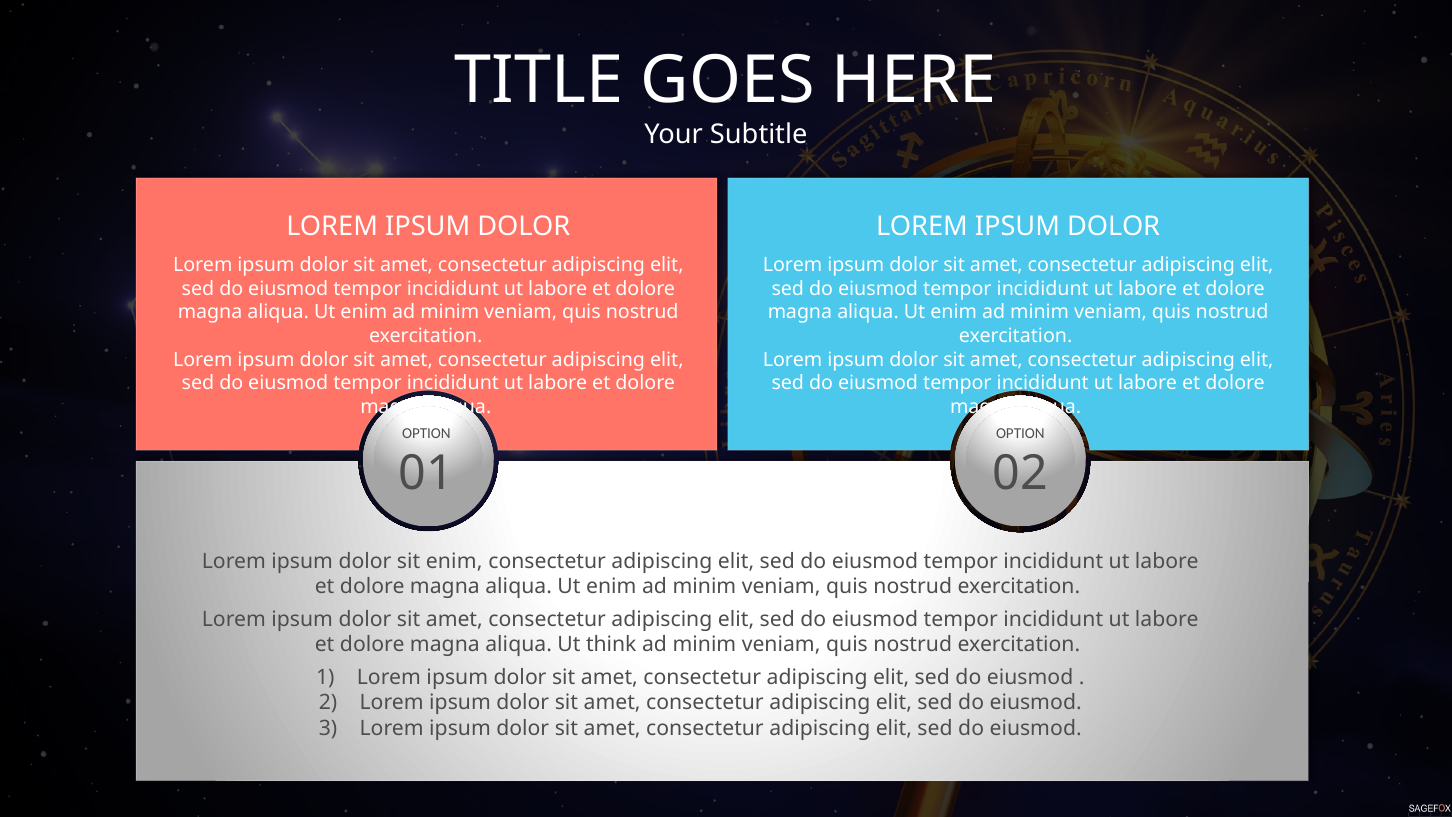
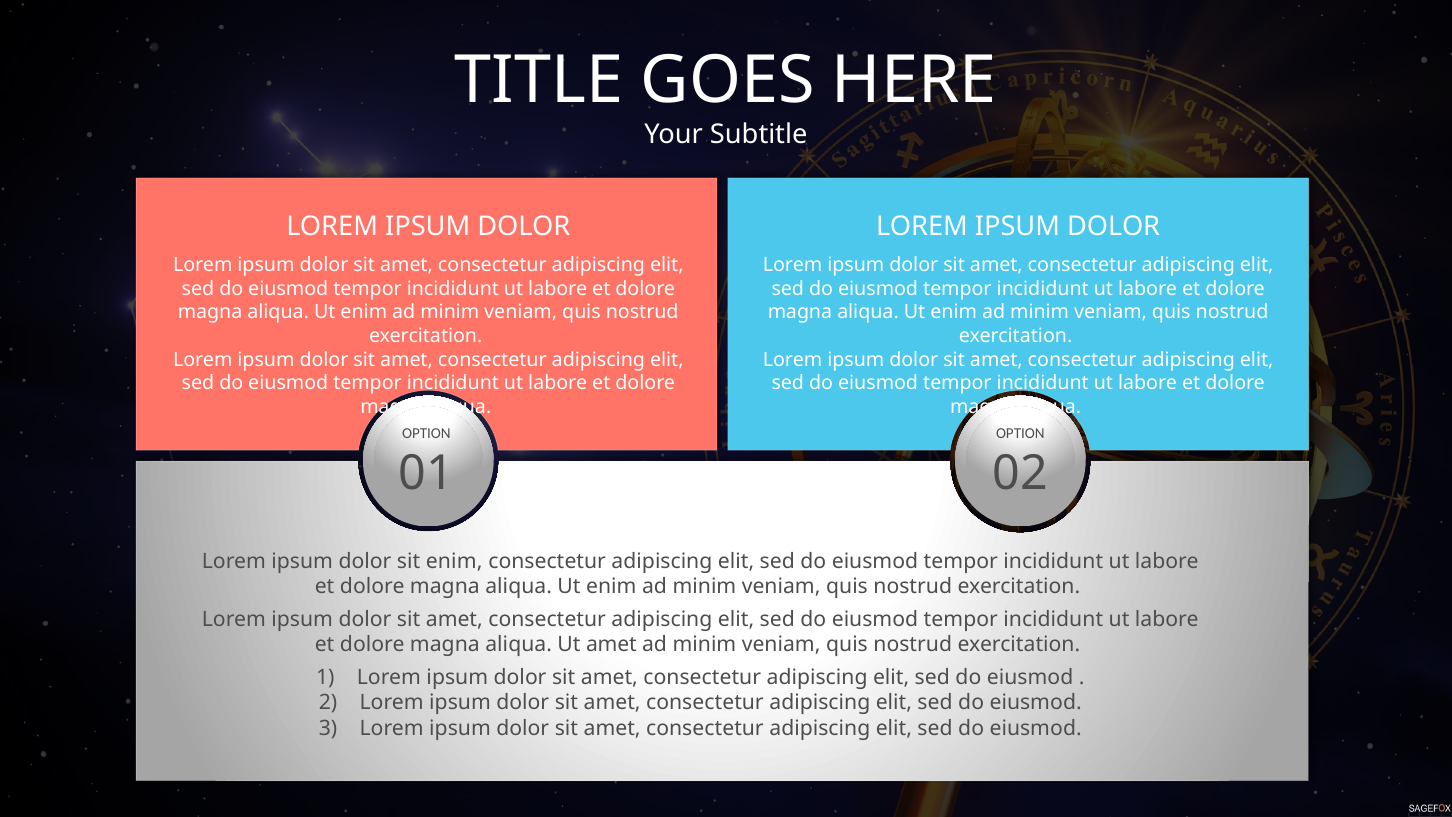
Ut think: think -> amet
